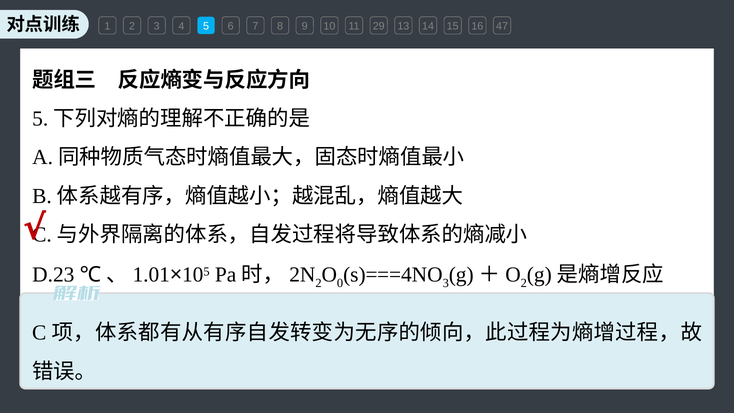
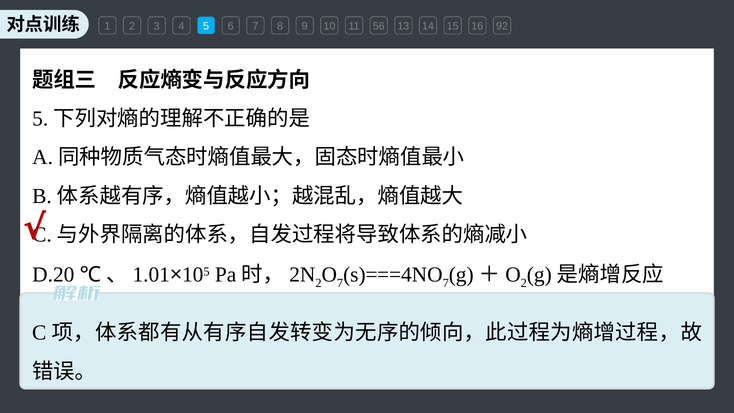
29: 29 -> 56
47: 47 -> 92
D.23: D.23 -> D.20
0 at (340, 283): 0 -> 7
3 at (446, 283): 3 -> 7
